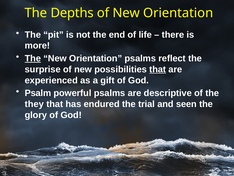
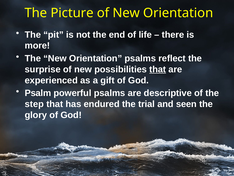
Depths: Depths -> Picture
The at (33, 58) underline: present -> none
they: they -> step
